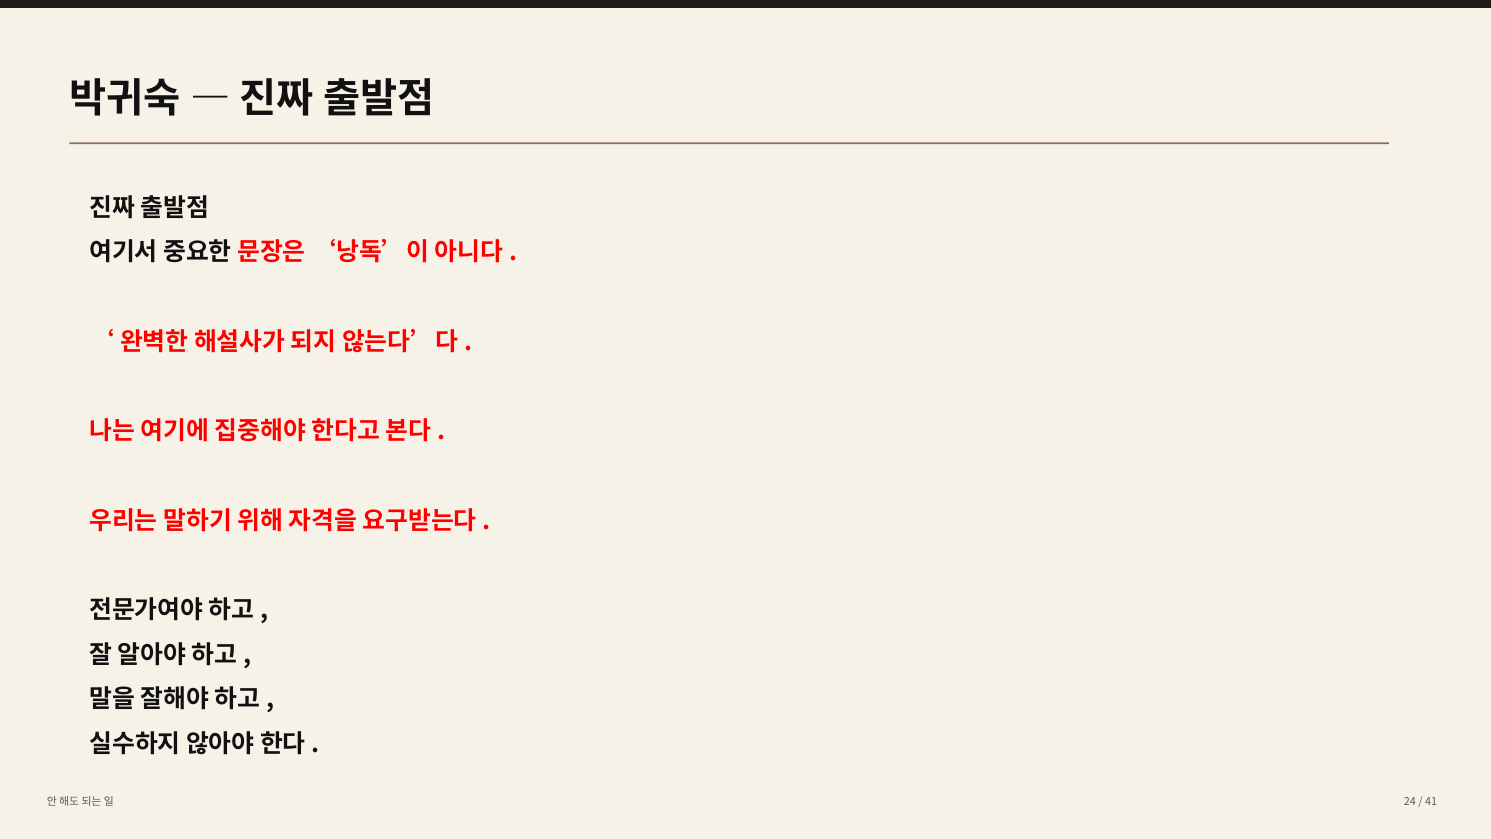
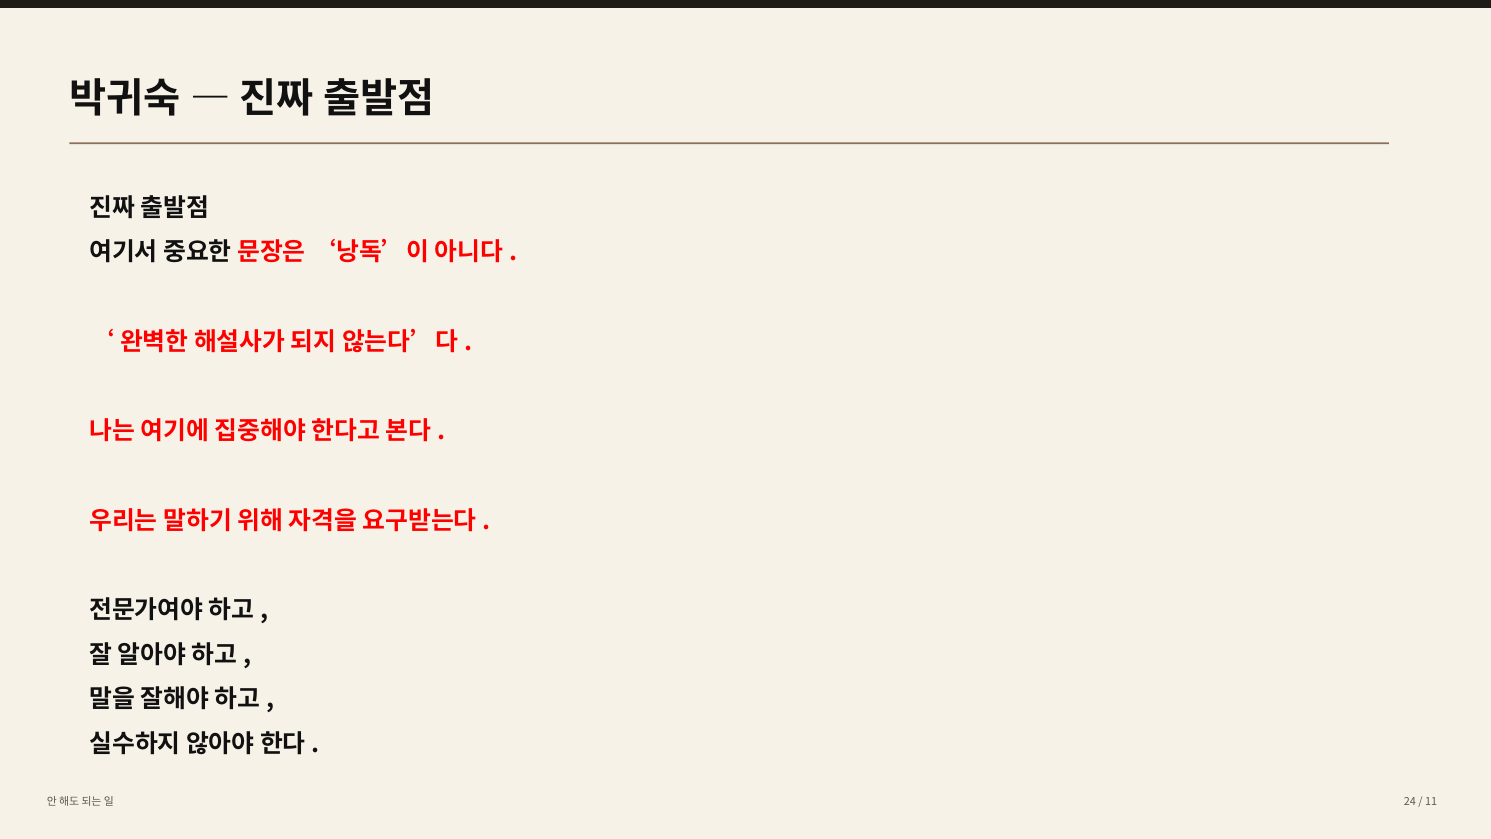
41: 41 -> 11
